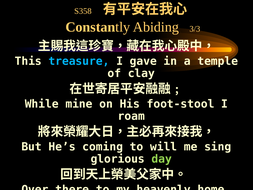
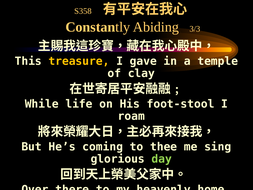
treasure colour: light blue -> yellow
mine: mine -> life
will: will -> thee
